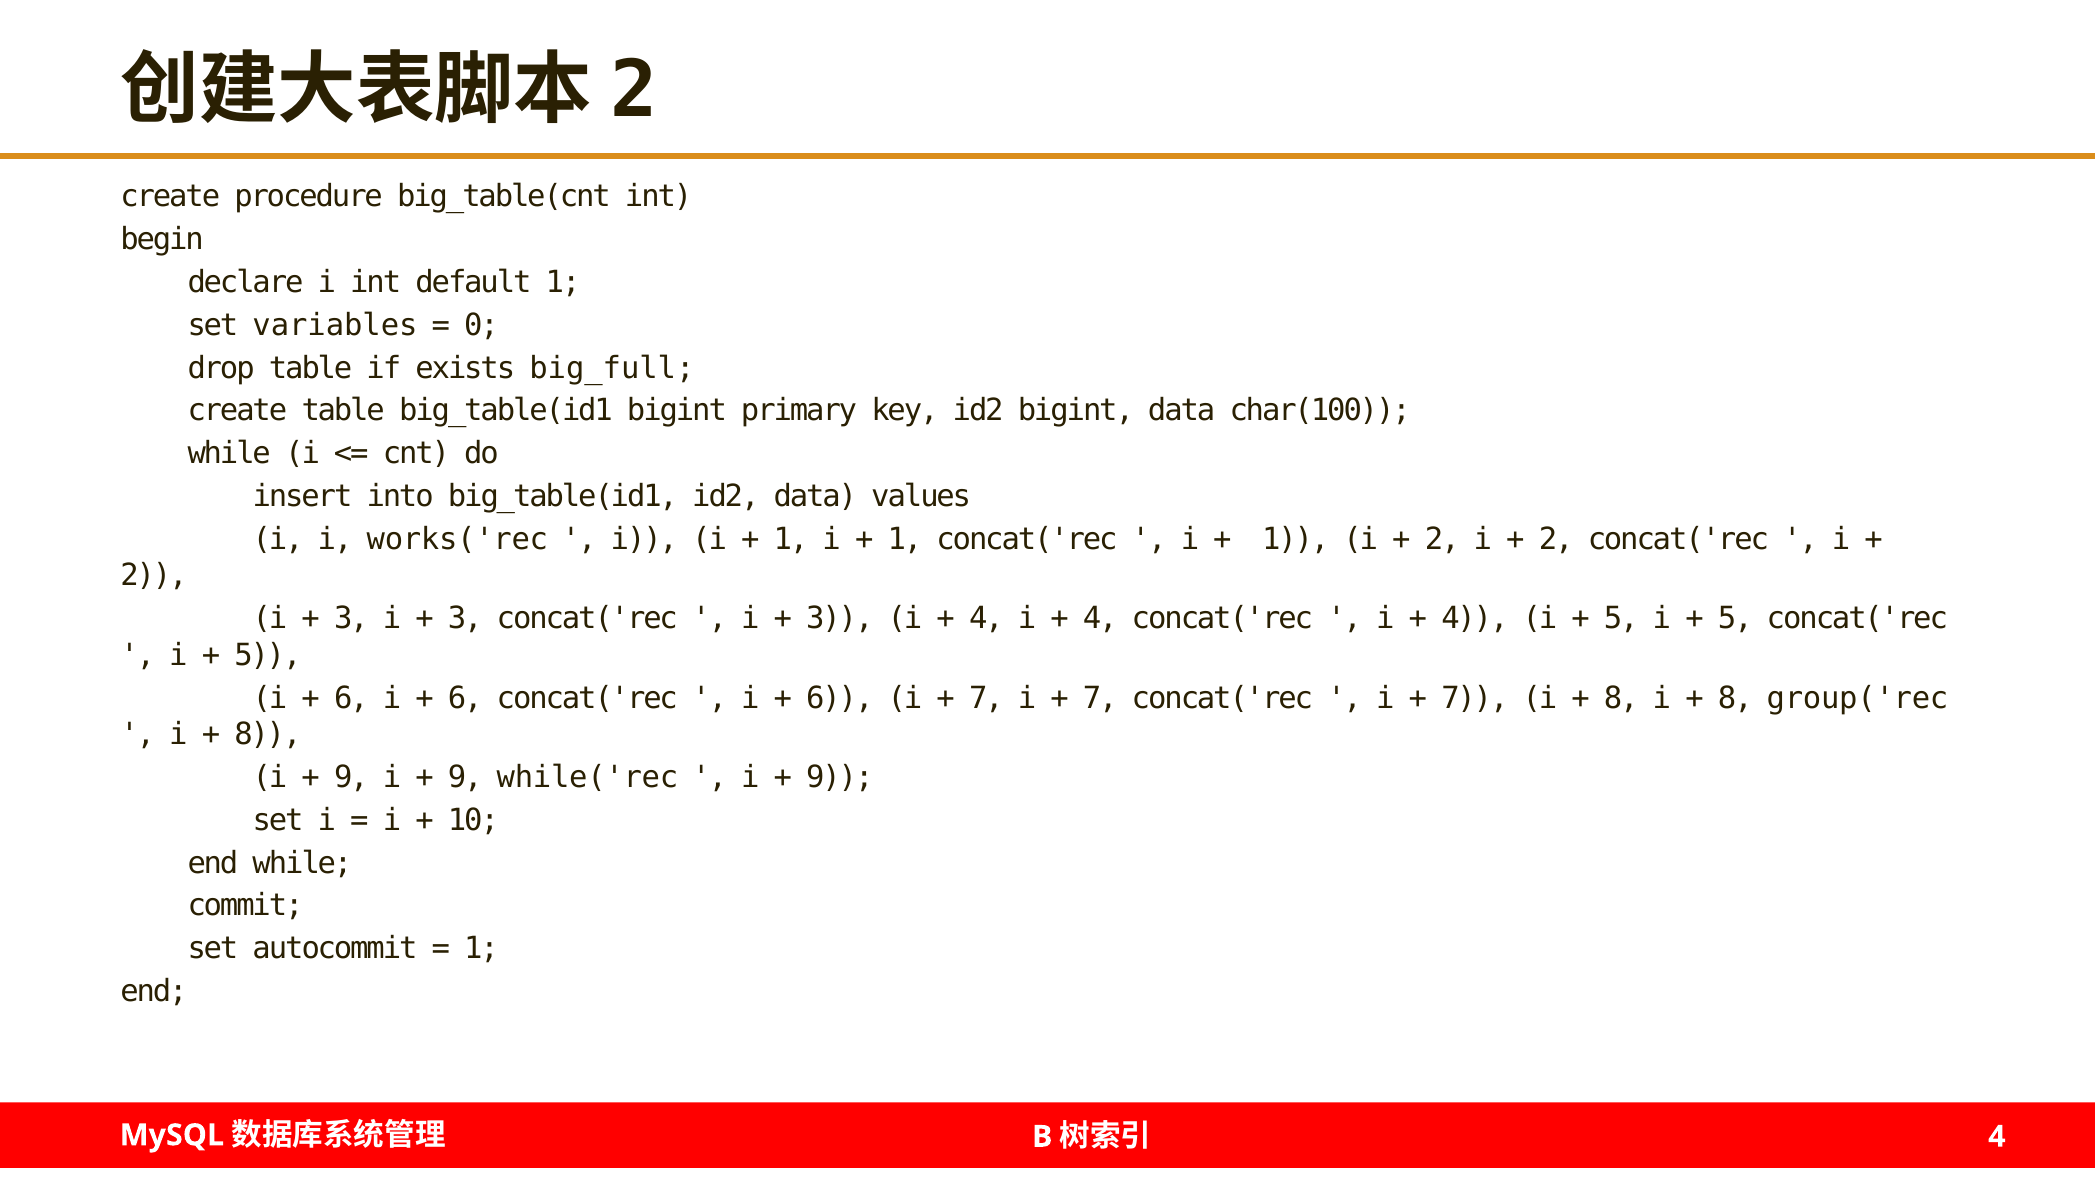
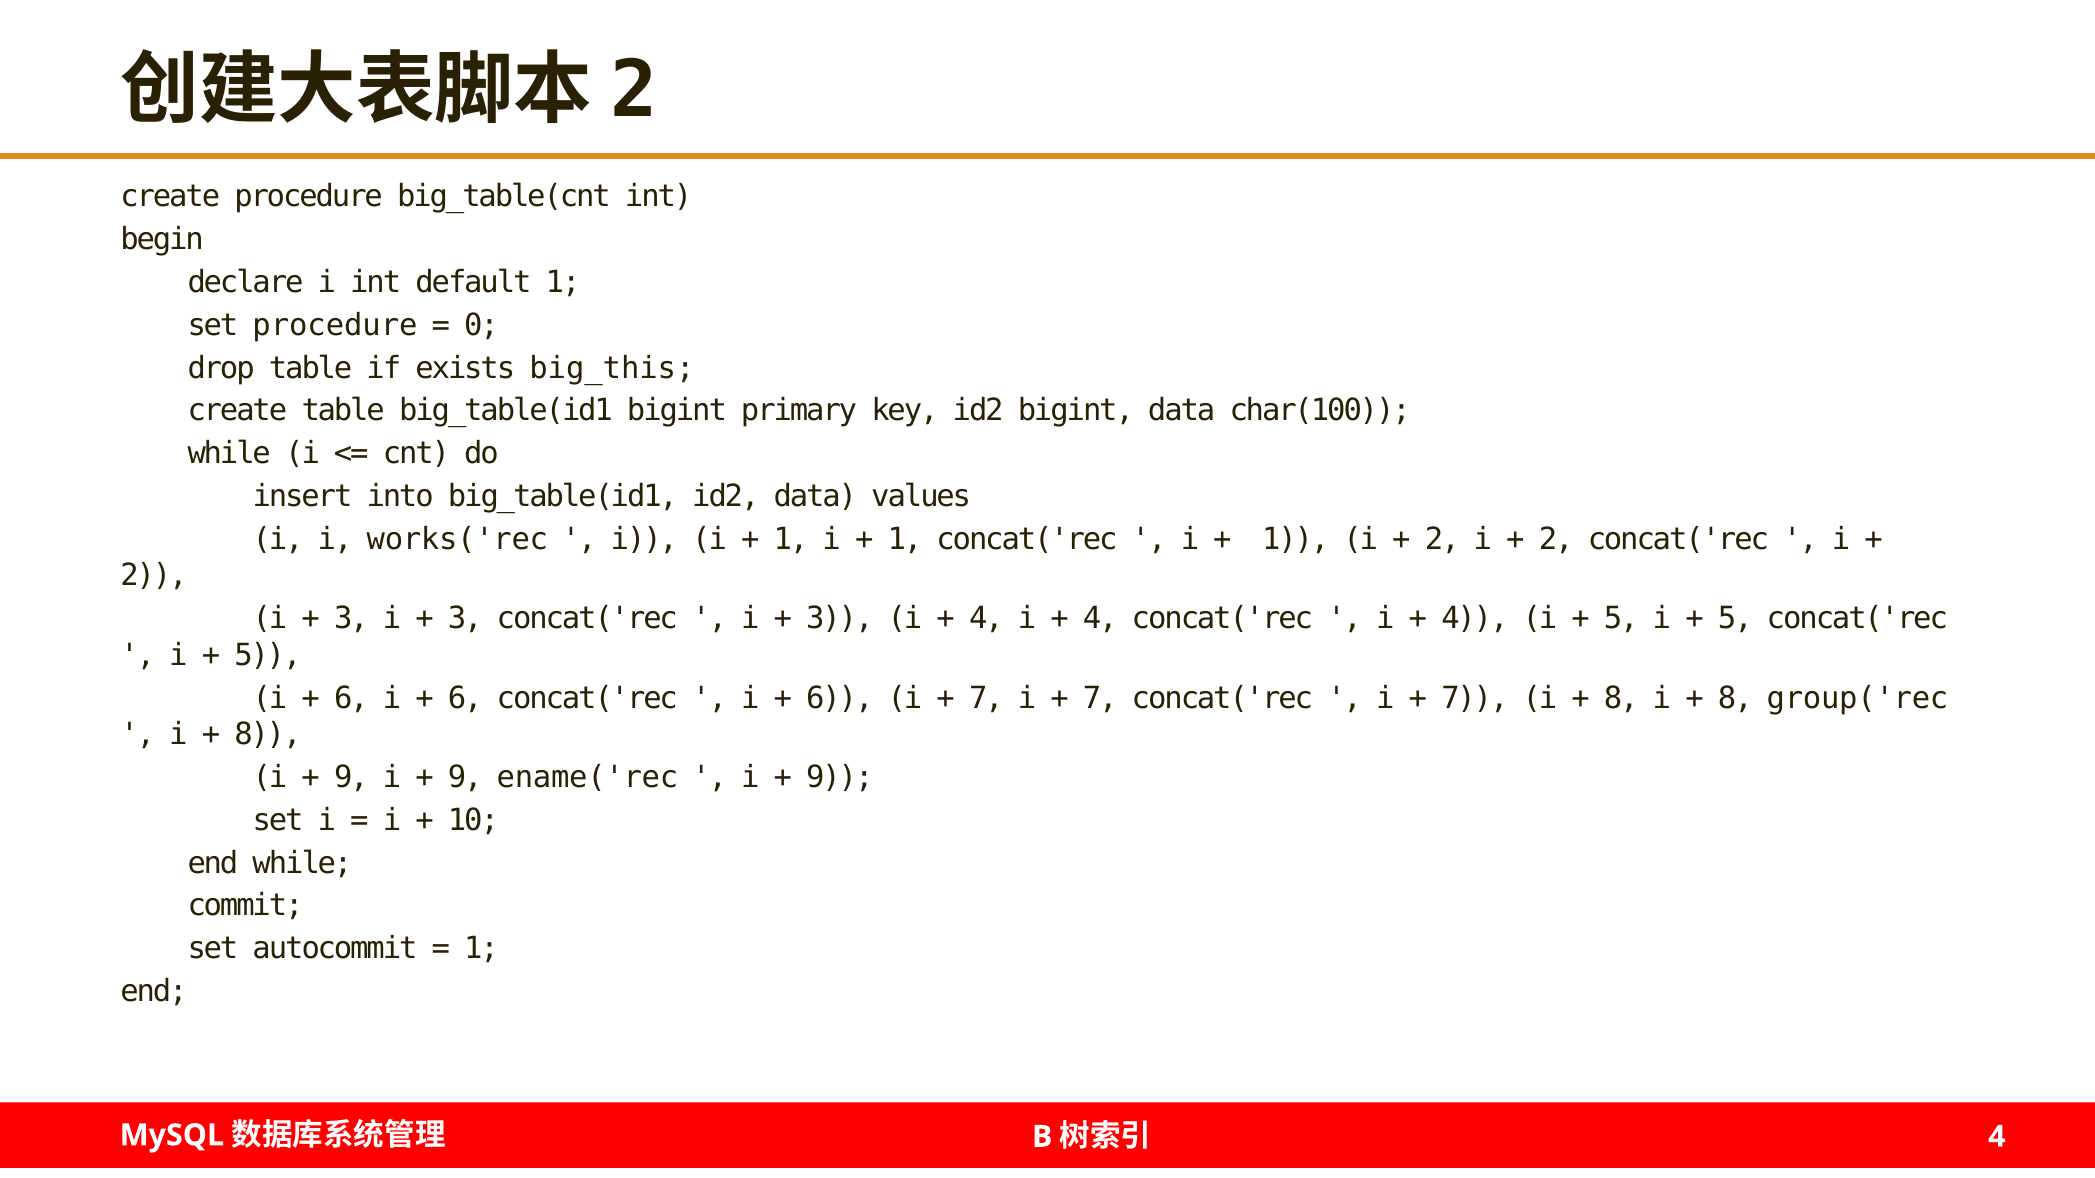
set variables: variables -> procedure
big_full: big_full -> big_this
while('rec: while('rec -> ename('rec
